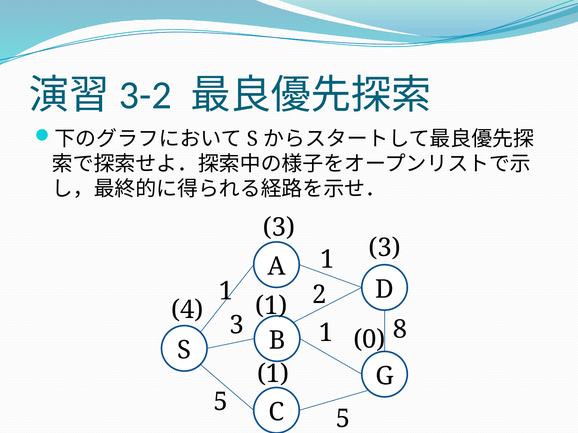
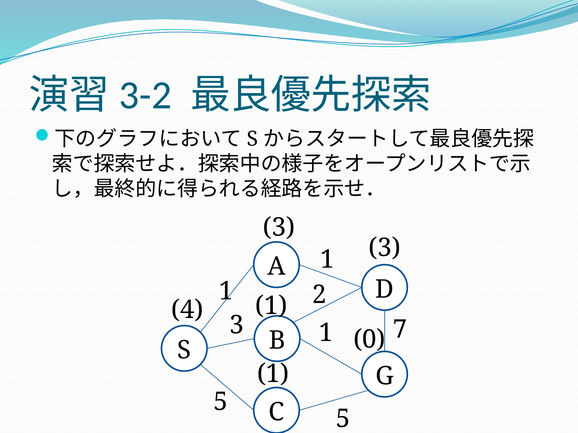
8: 8 -> 7
